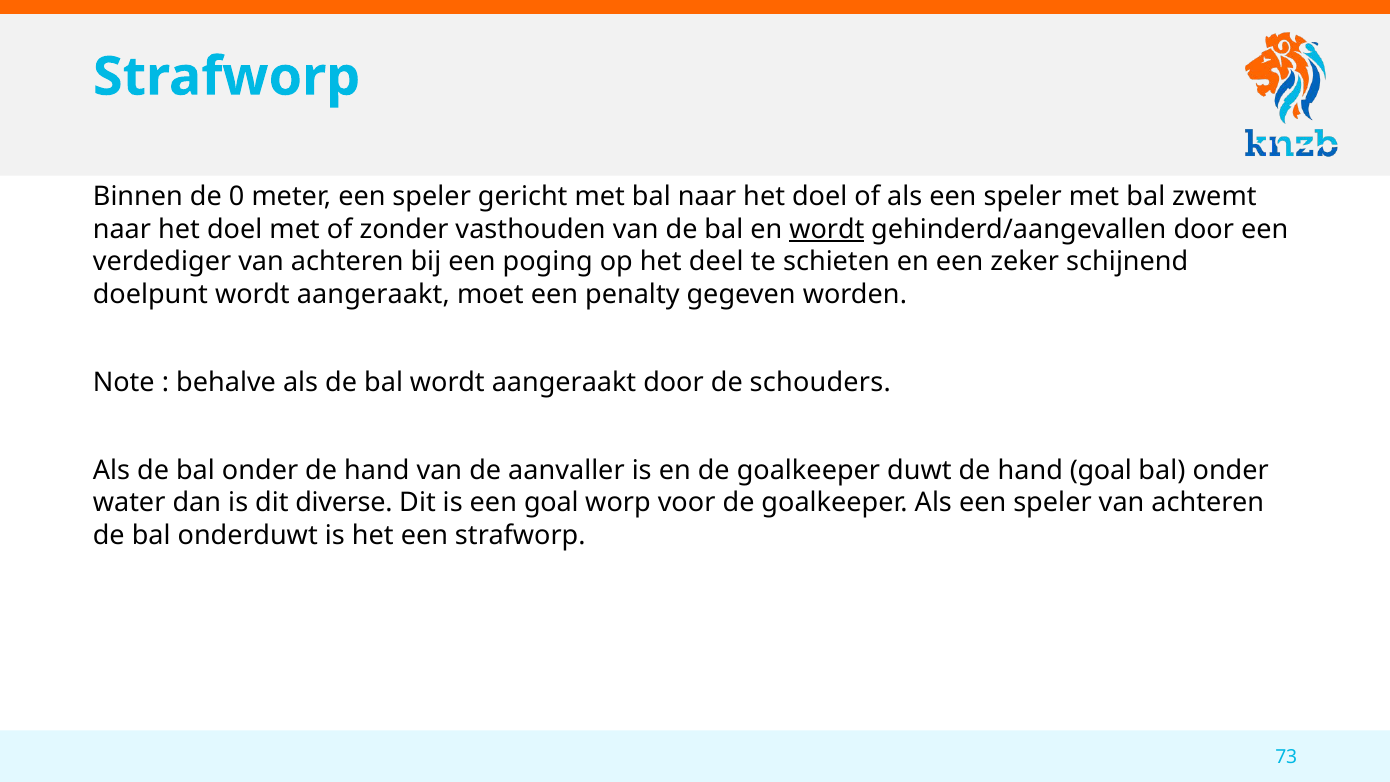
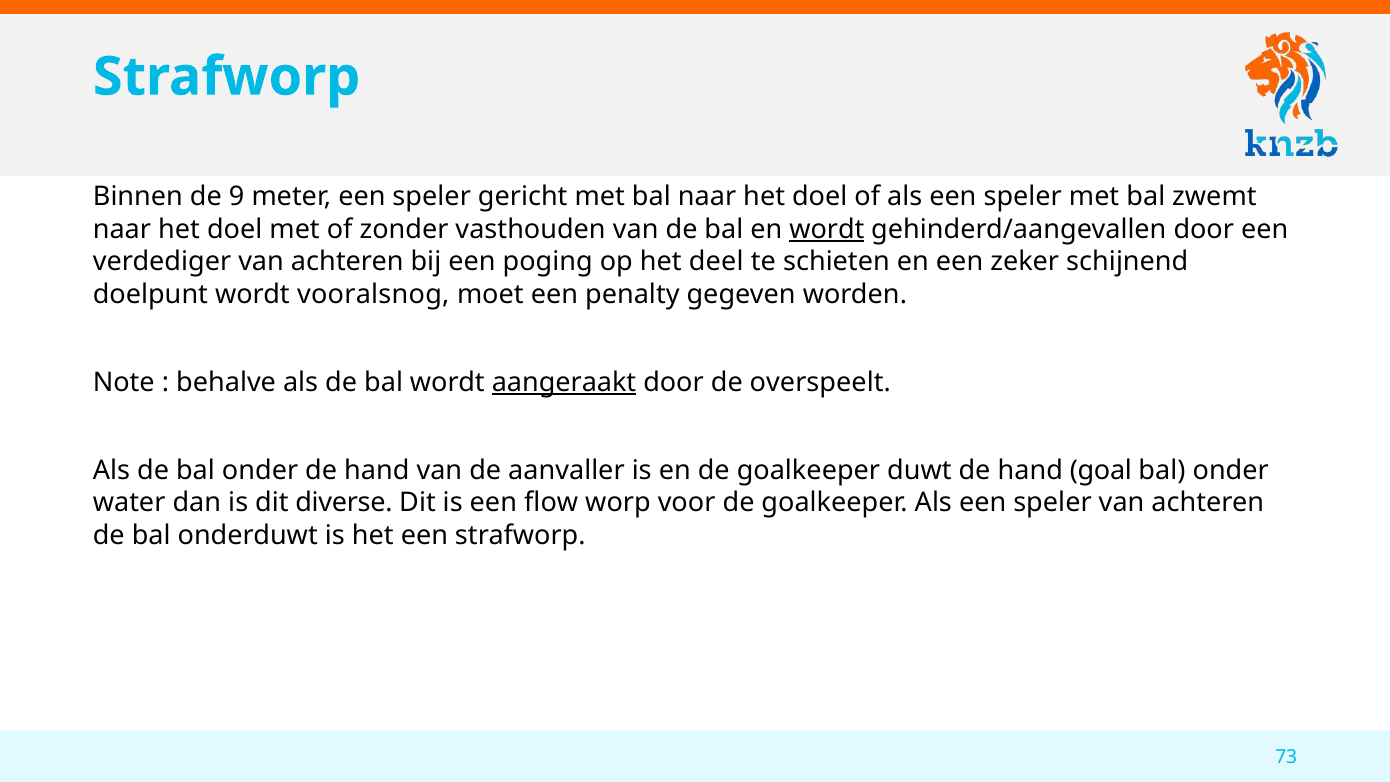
0: 0 -> 9
doelpunt wordt aangeraakt: aangeraakt -> vooralsnog
aangeraakt at (564, 382) underline: none -> present
schouders: schouders -> overspeelt
een goal: goal -> flow
